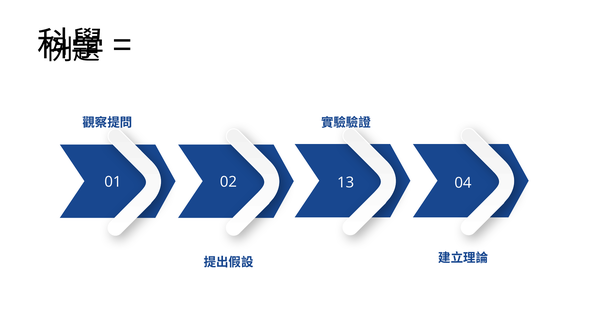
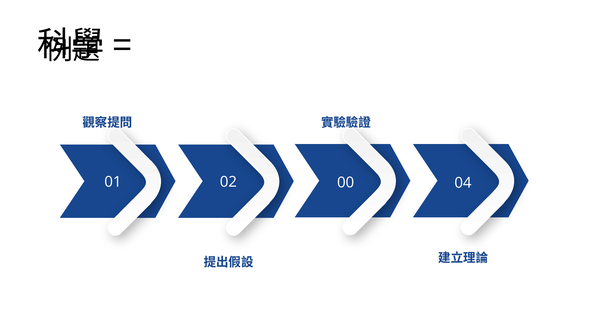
13: 13 -> 00
